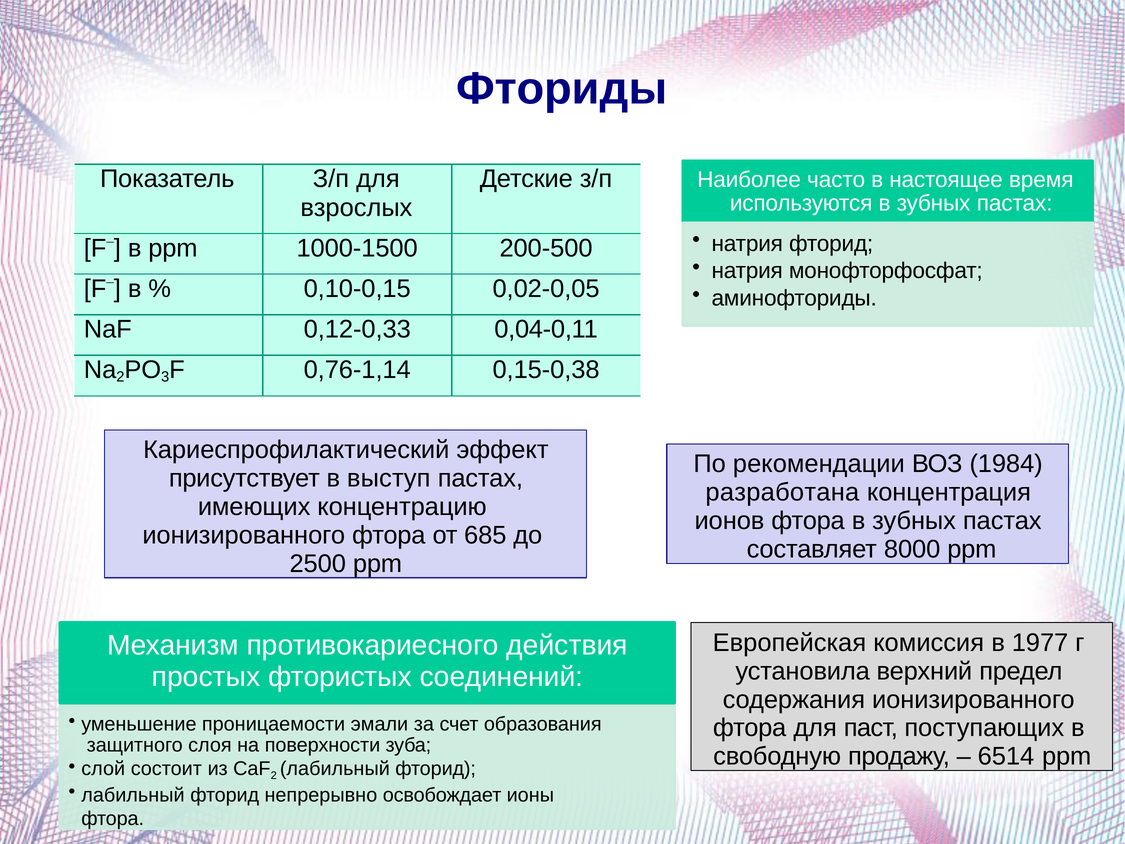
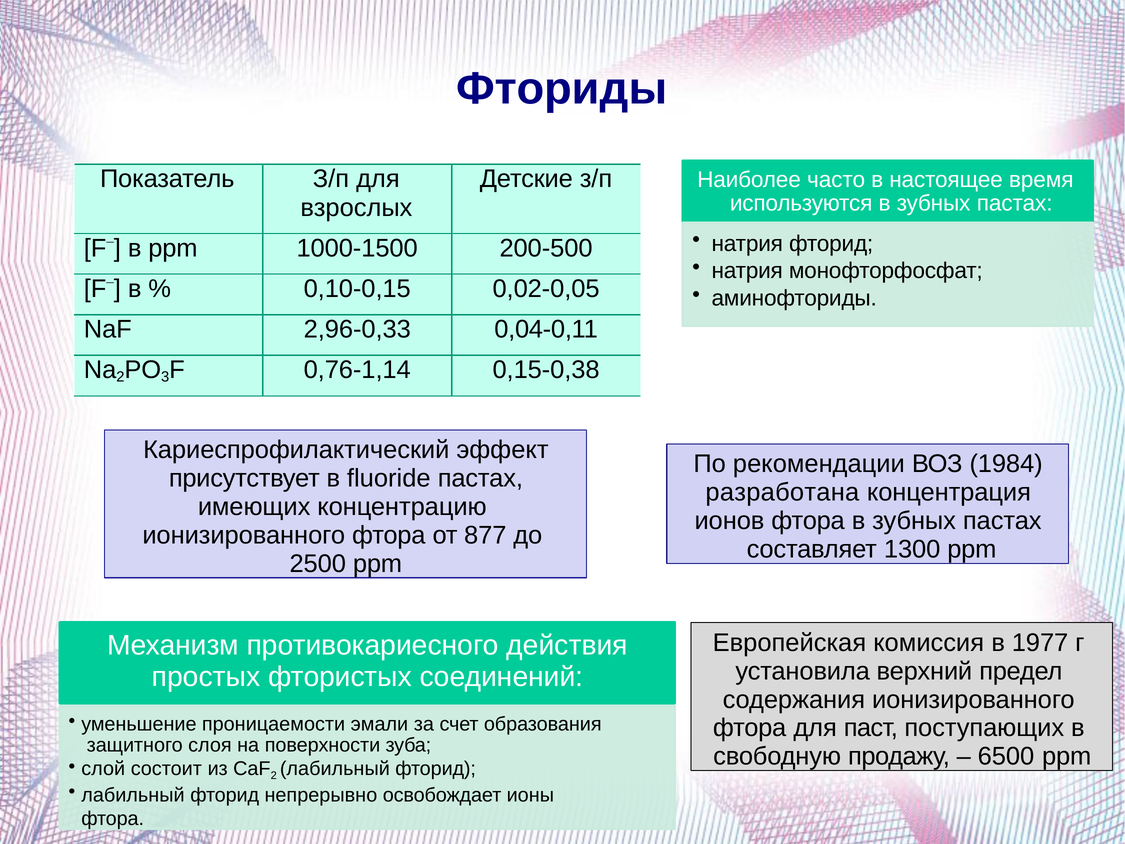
0,12-0,33: 0,12-0,33 -> 2,96-0,33
выступ: выступ -> fluoride
685: 685 -> 877
8000: 8000 -> 1300
6514: 6514 -> 6500
